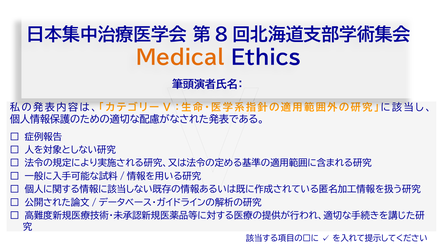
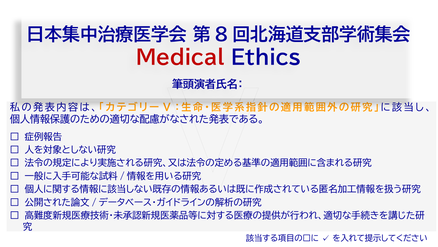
Medical colour: orange -> red
